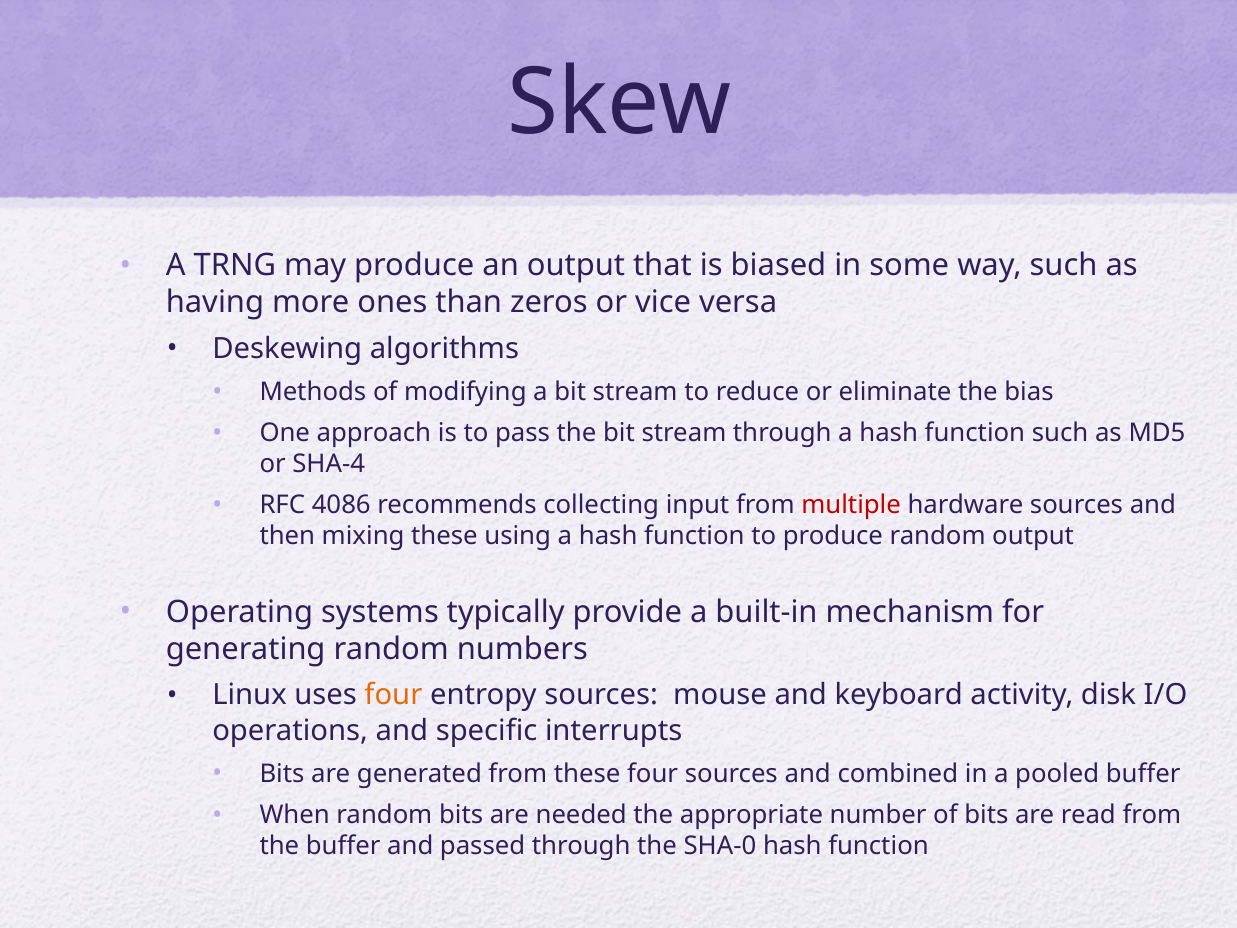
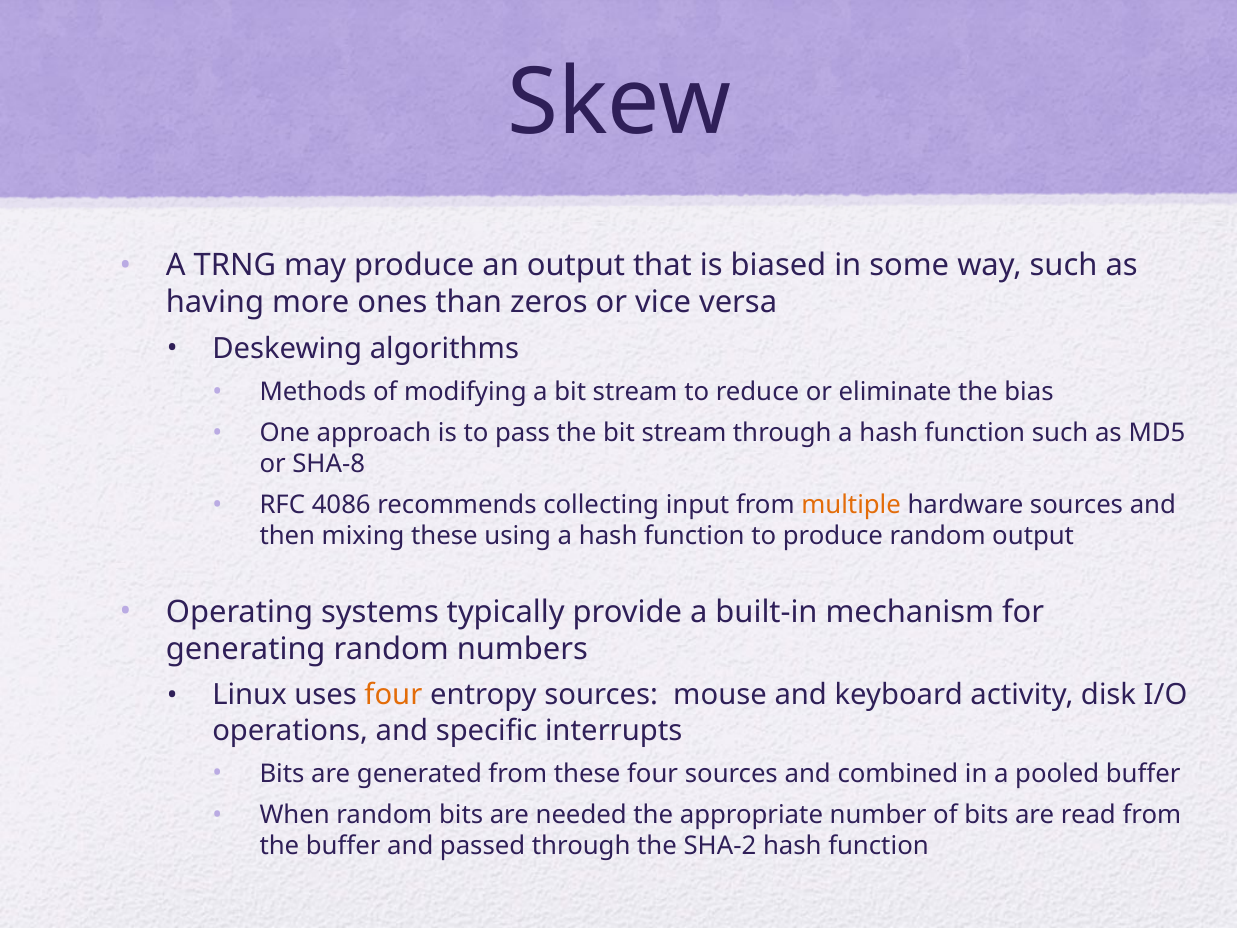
SHA-4: SHA-4 -> SHA-8
multiple colour: red -> orange
SHA-0: SHA-0 -> SHA-2
